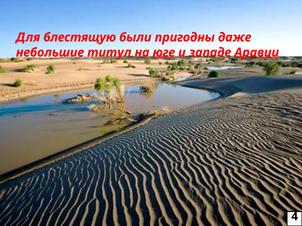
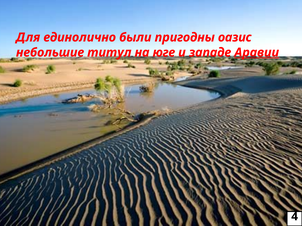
блестящую: блестящую -> единолично
даже: даже -> оазис
юге underline: present -> none
